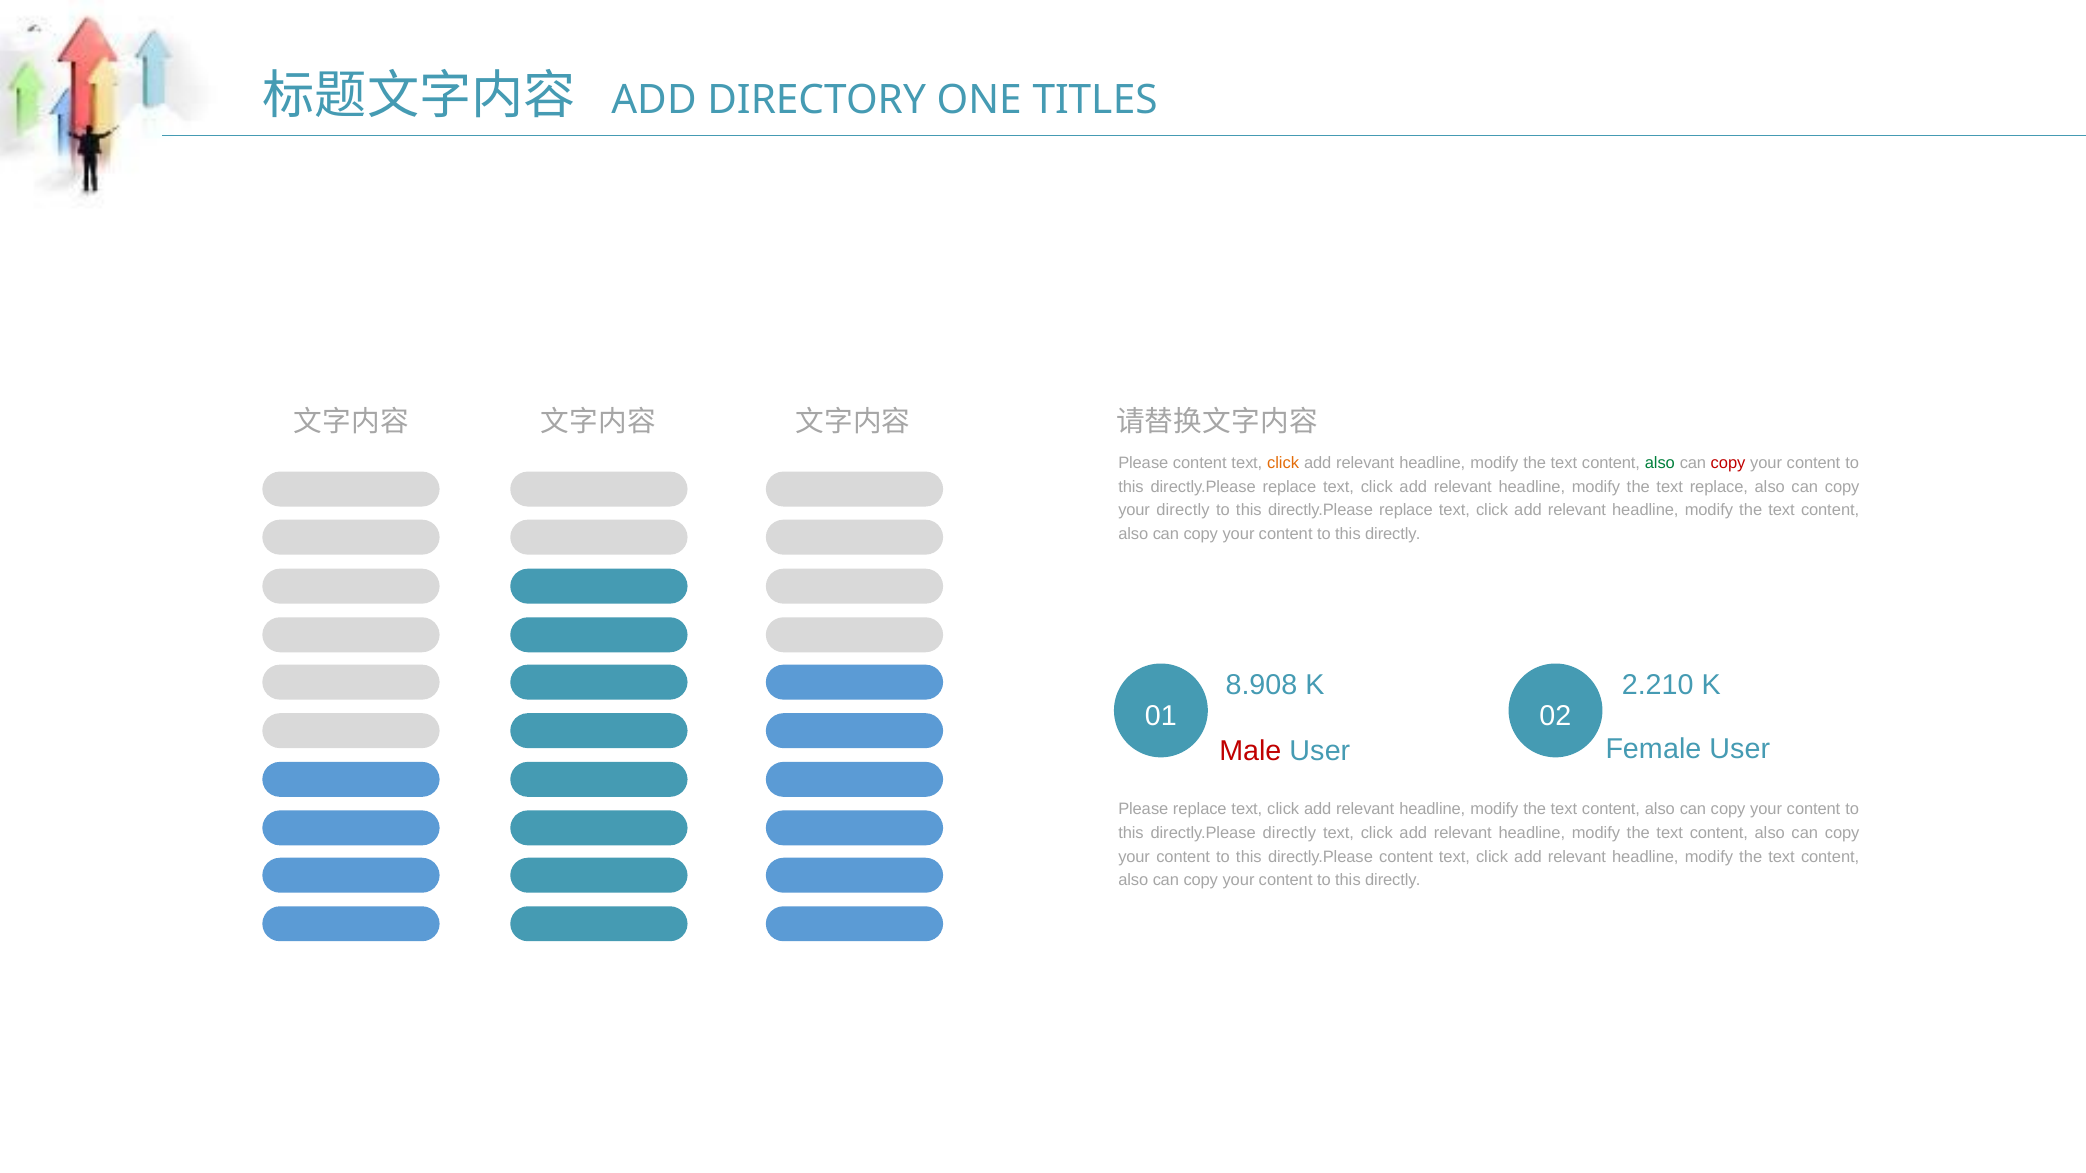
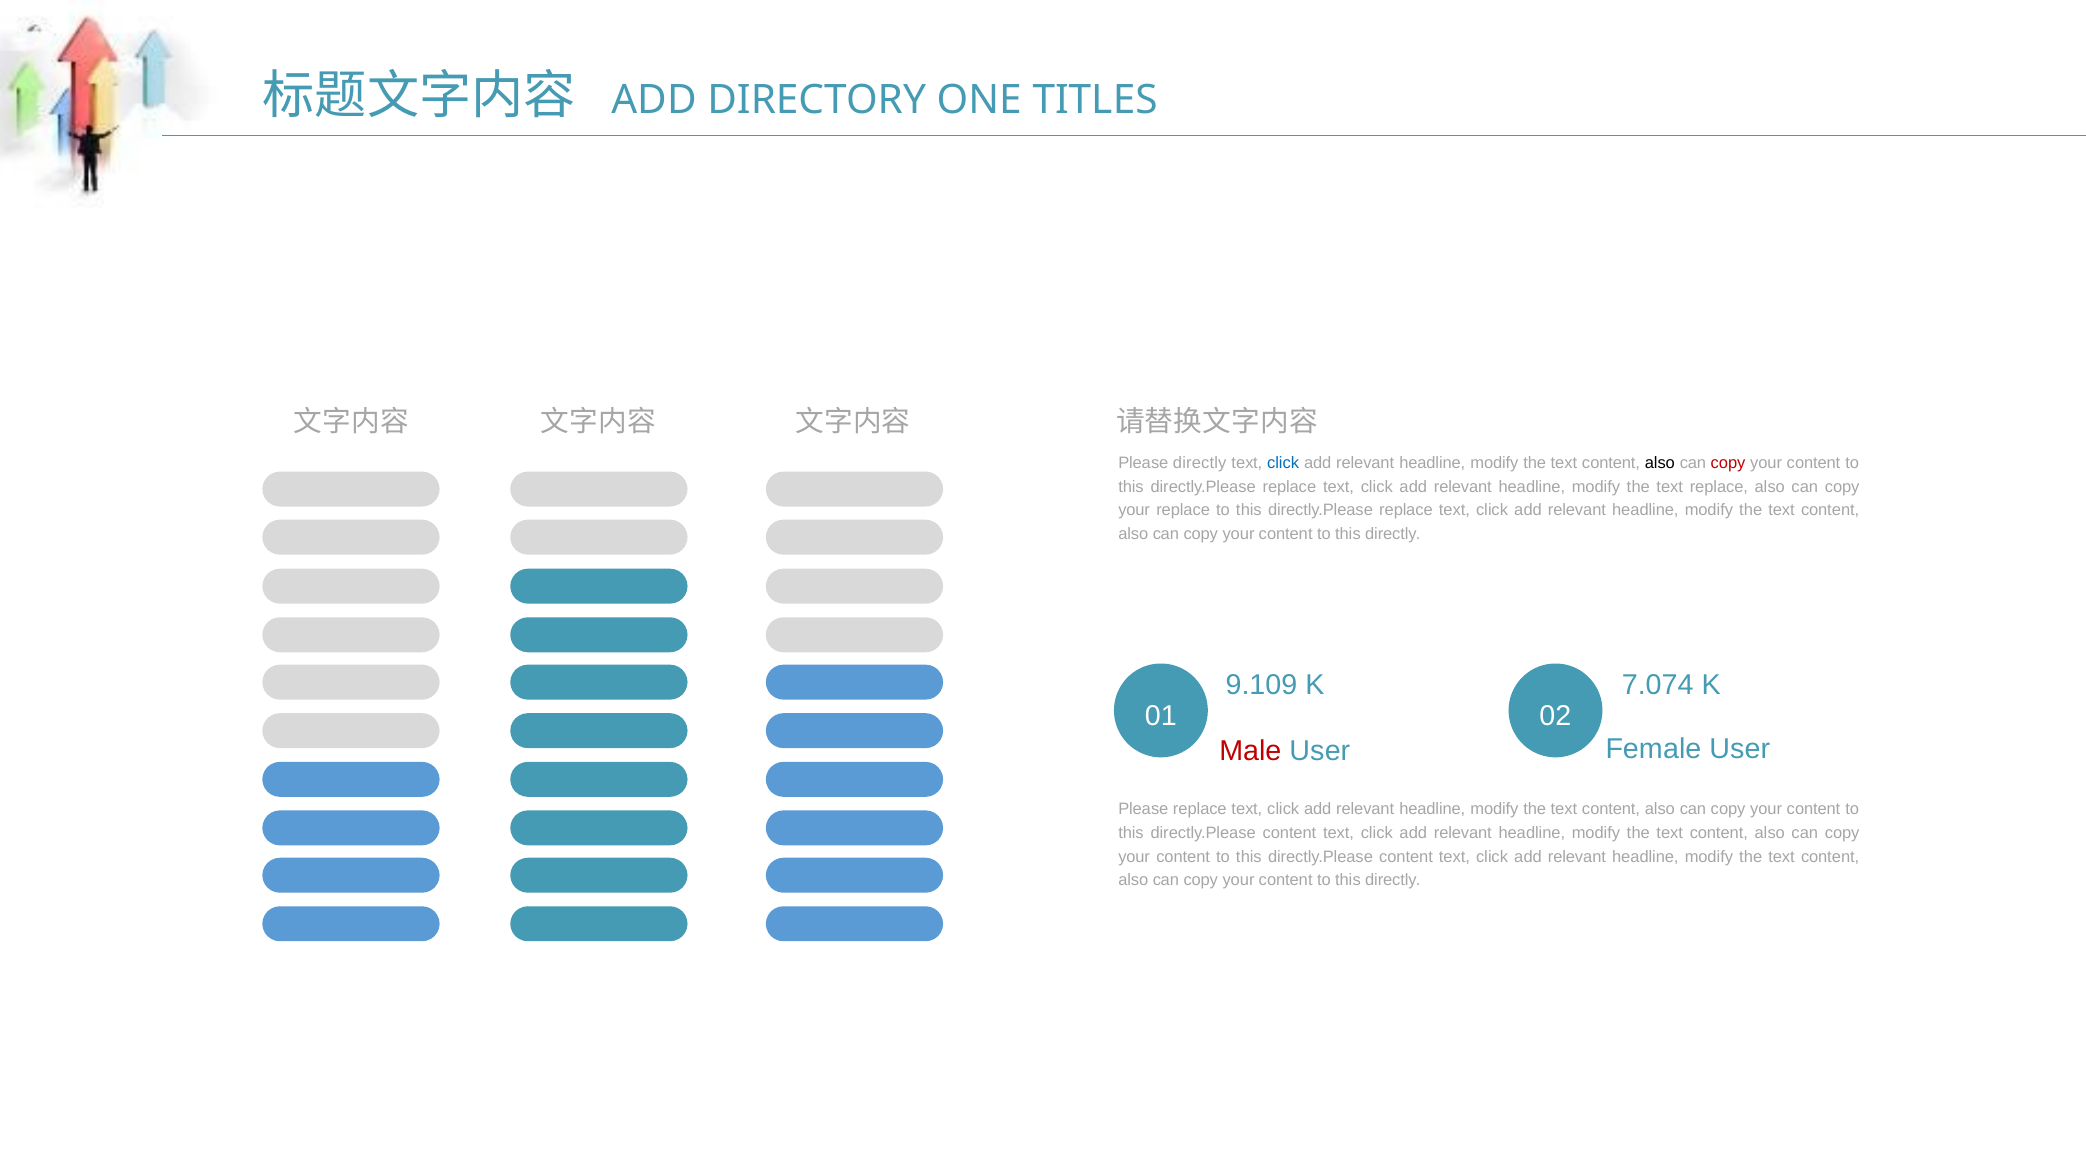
Please content: content -> directly
click at (1283, 463) colour: orange -> blue
also at (1660, 463) colour: green -> black
your directly: directly -> replace
8.908: 8.908 -> 9.109
2.210: 2.210 -> 7.074
directly at (1289, 833): directly -> content
